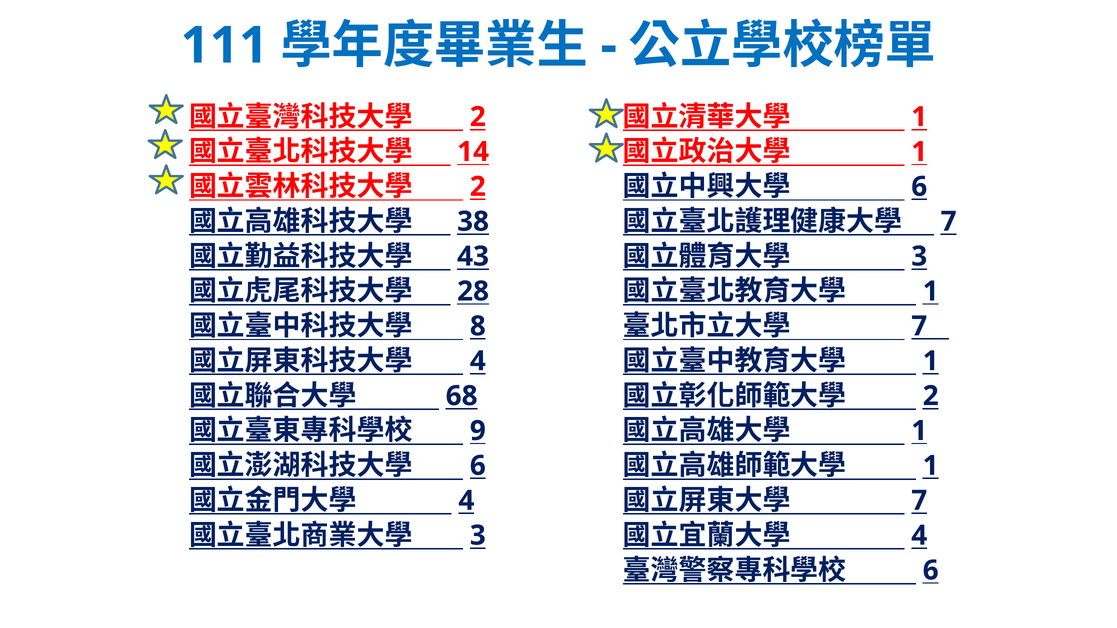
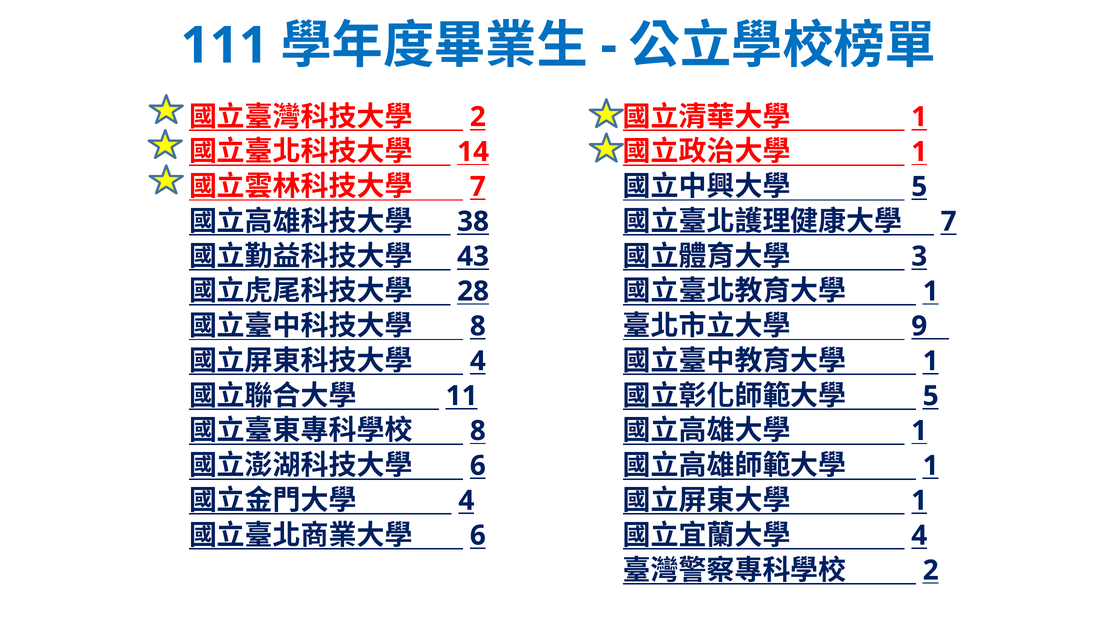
2 at (478, 187): 2 -> 7
6 at (919, 187): 6 -> 5
7 at (919, 326): 7 -> 9
68: 68 -> 11
2 at (931, 396): 2 -> 5
9 at (478, 431): 9 -> 8
7 at (919, 501): 7 -> 1
3 at (478, 536): 3 -> 6
6 at (931, 571): 6 -> 2
